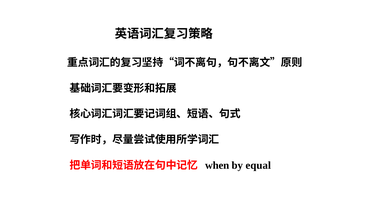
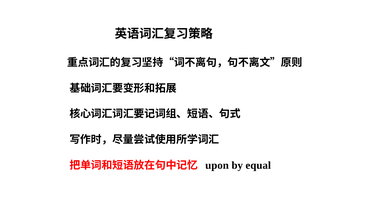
when: when -> upon
